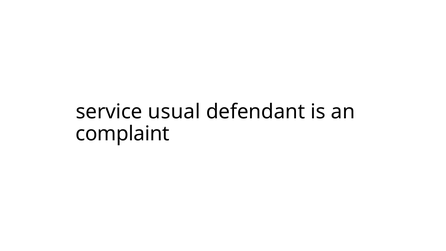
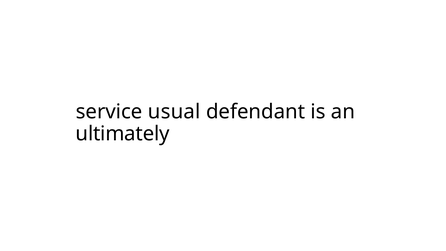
complaint: complaint -> ultimately
